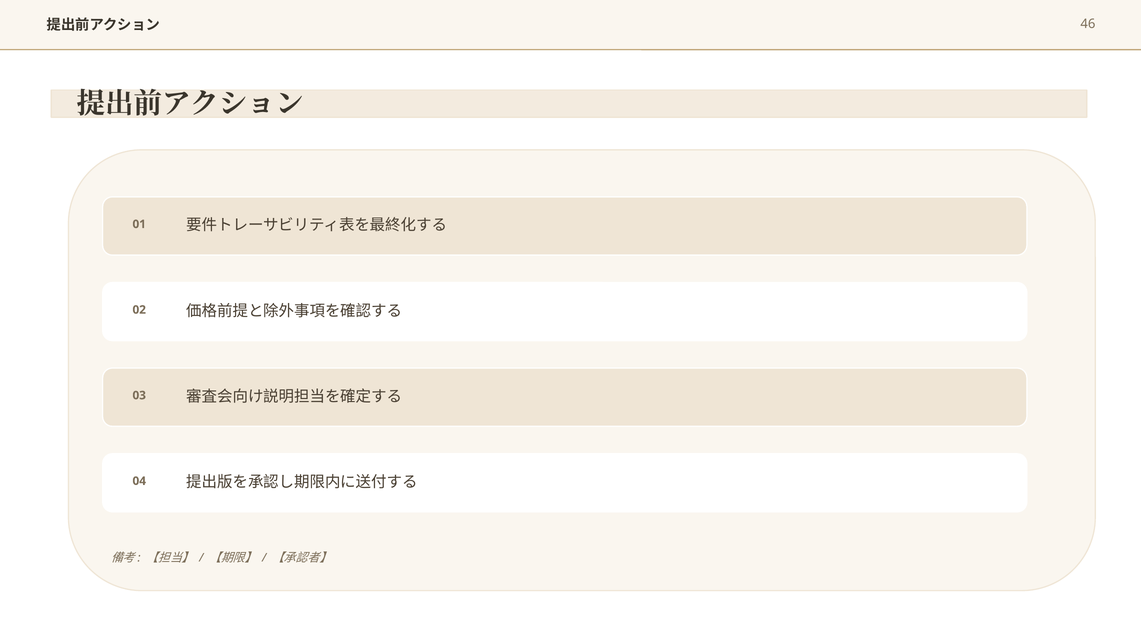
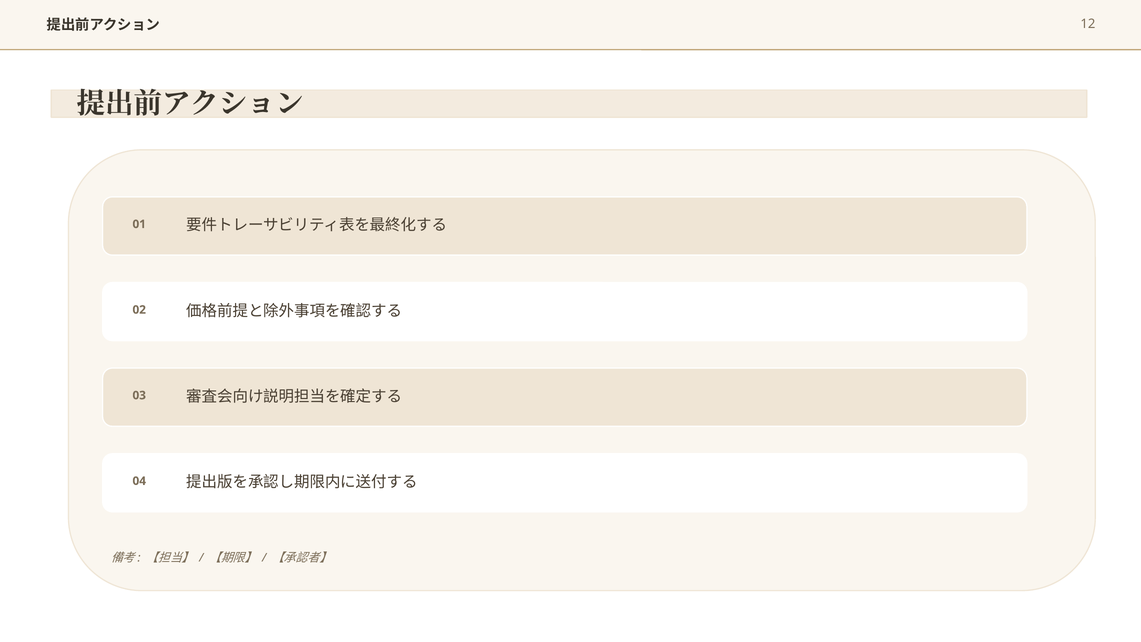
46: 46 -> 12
